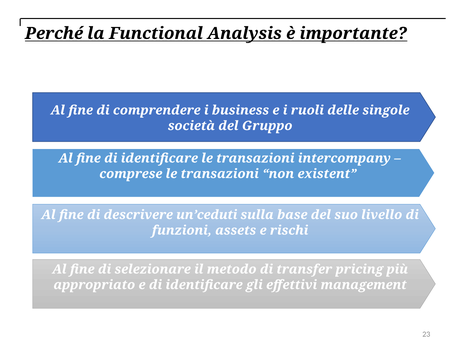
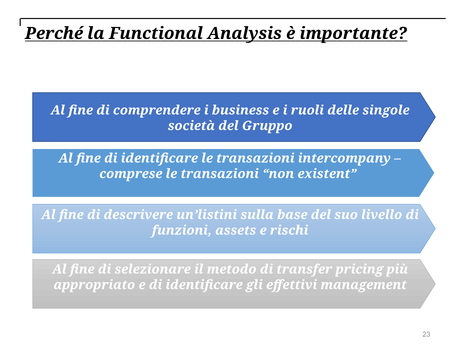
un’ceduti: un’ceduti -> un’listini
